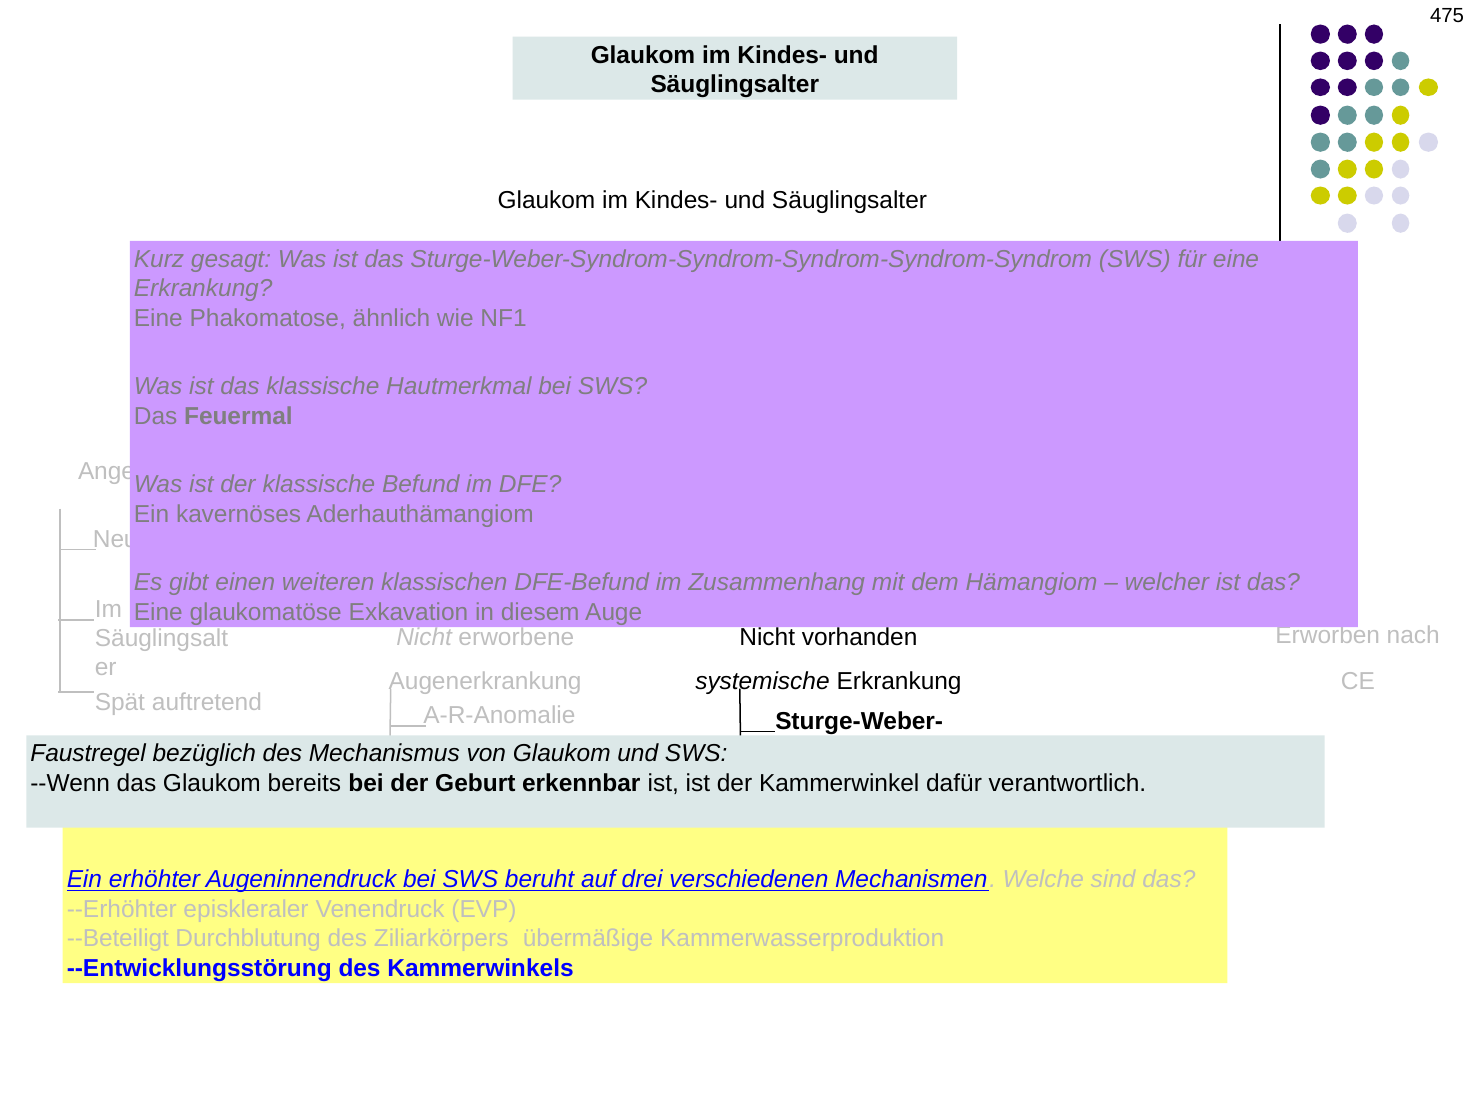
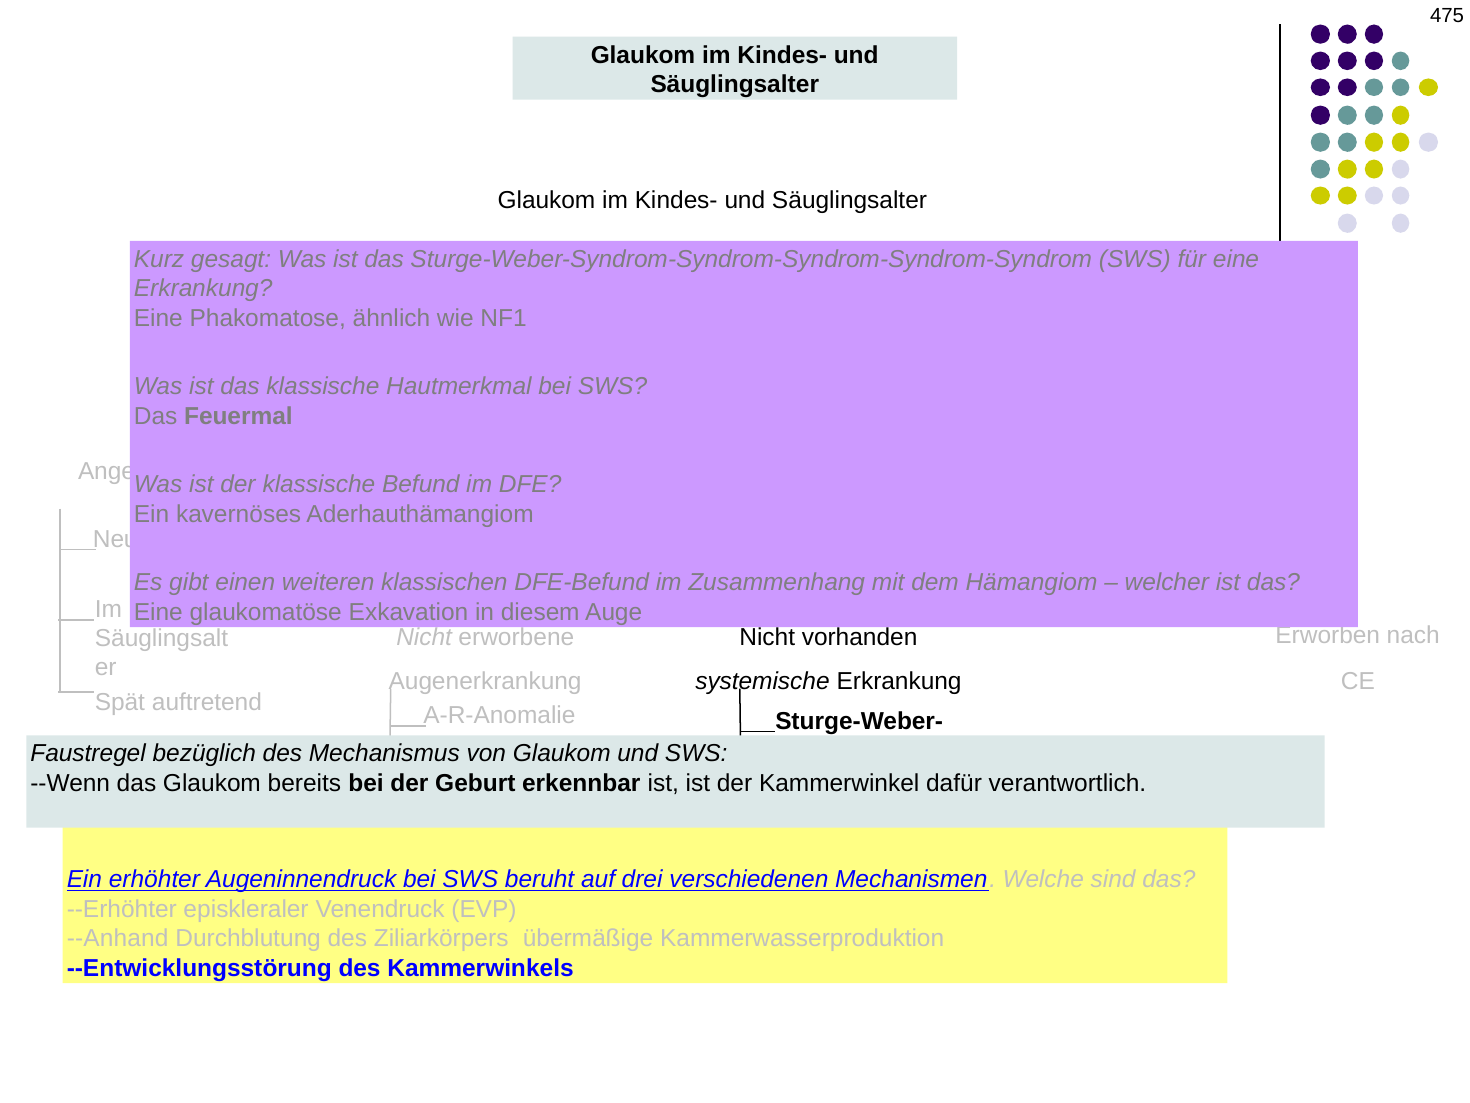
--Beteiligt: --Beteiligt -> --Anhand
